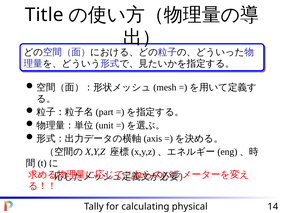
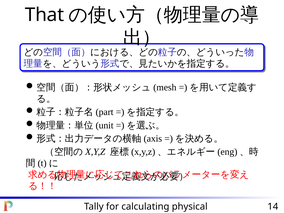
Title: Title -> That
